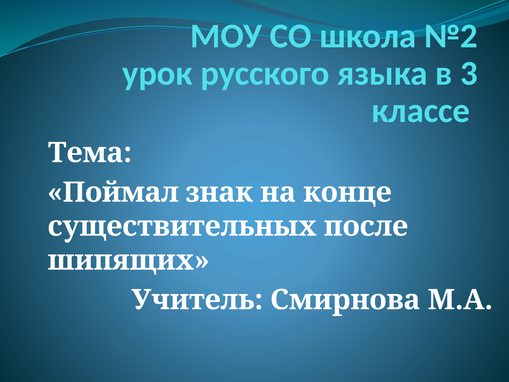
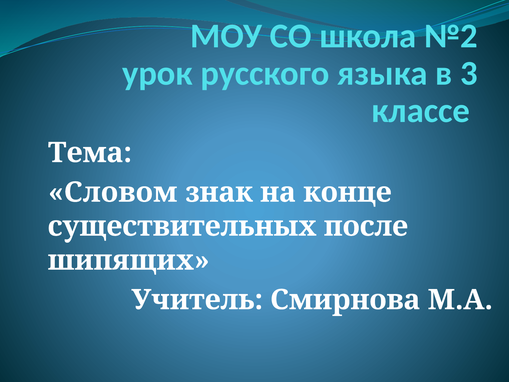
Поймал: Поймал -> Словом
